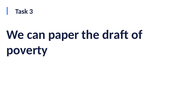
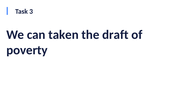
paper: paper -> taken
